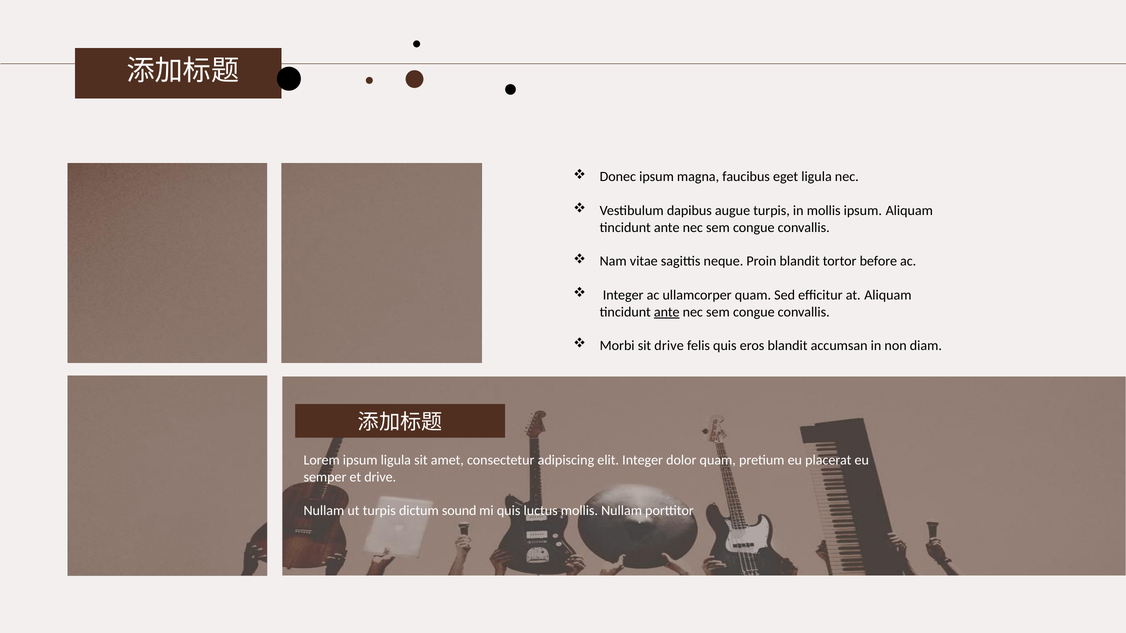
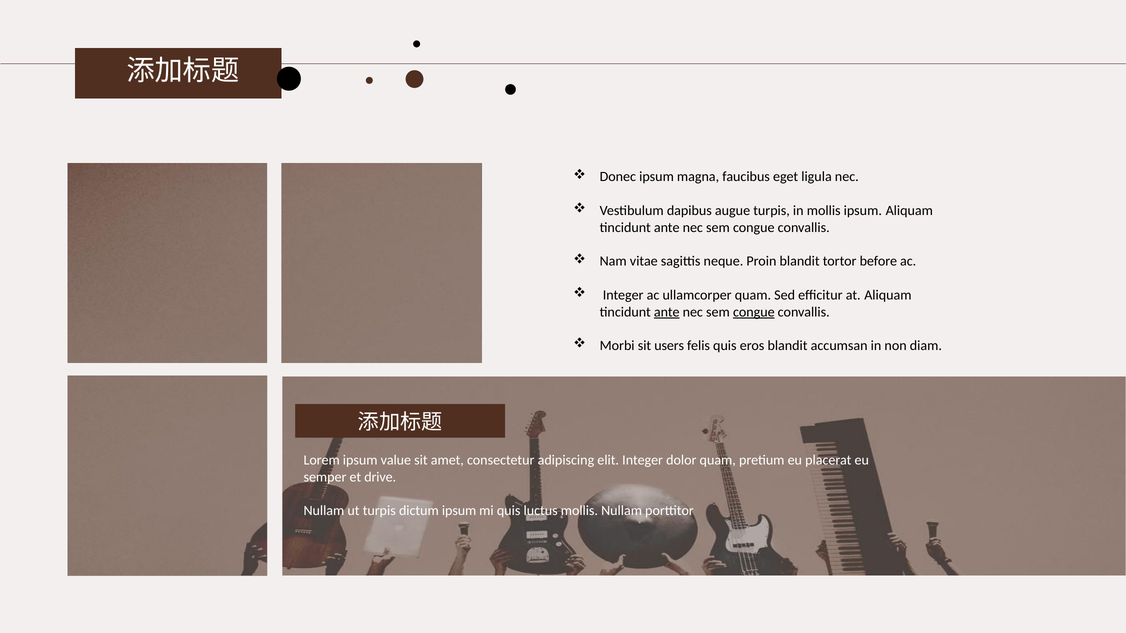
congue at (754, 312) underline: none -> present
sit drive: drive -> users
ipsum ligula: ligula -> value
dictum sound: sound -> ipsum
